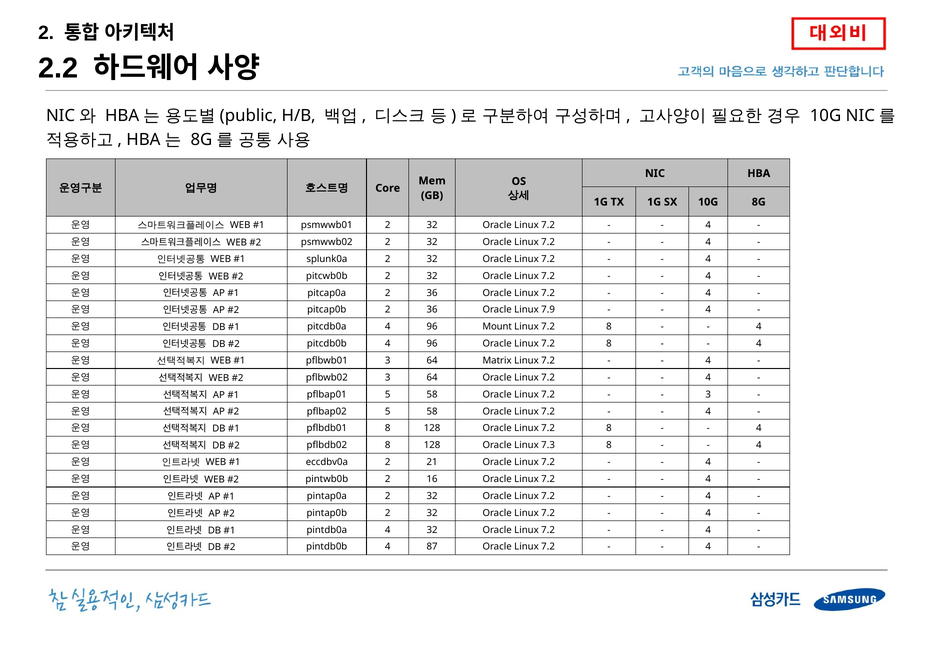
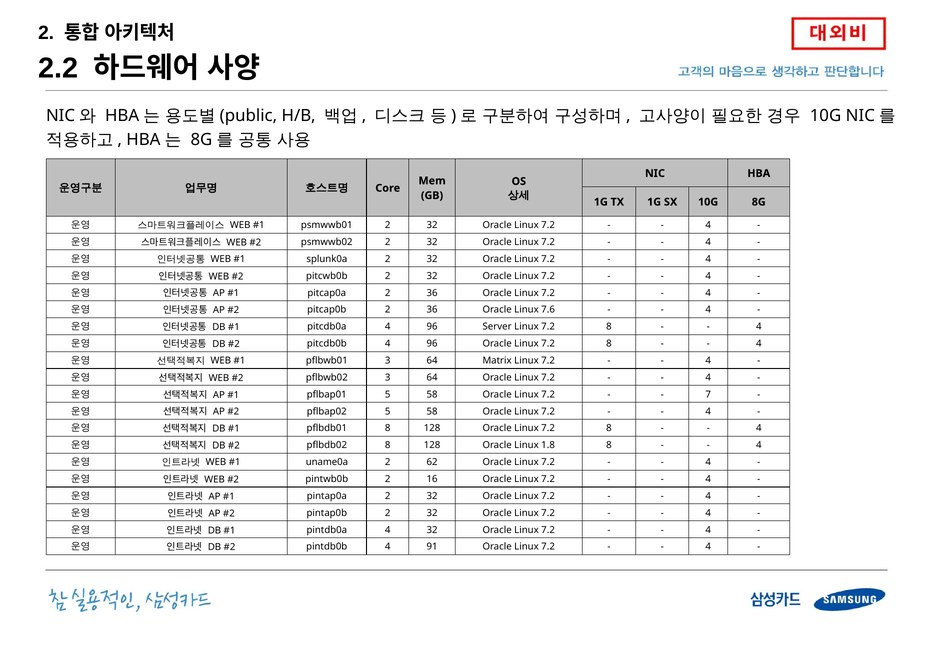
7.9: 7.9 -> 7.6
Mount: Mount -> Server
3 at (708, 394): 3 -> 7
7.3: 7.3 -> 1.8
eccdbv0a: eccdbv0a -> uname0a
21: 21 -> 62
87: 87 -> 91
